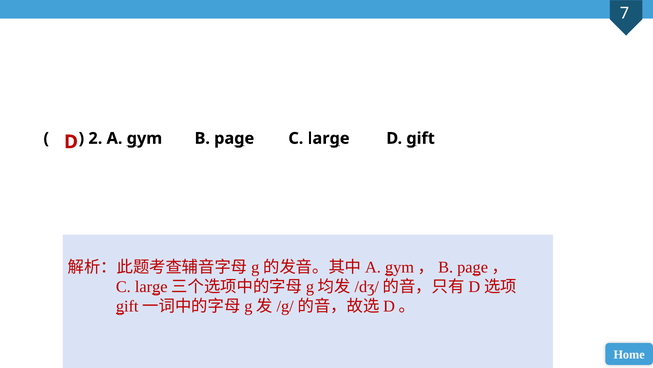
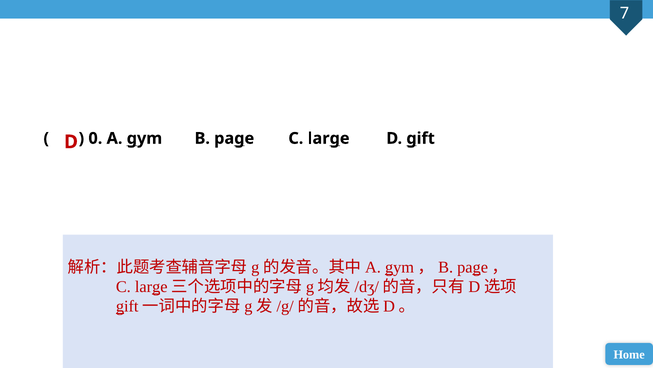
2: 2 -> 0
